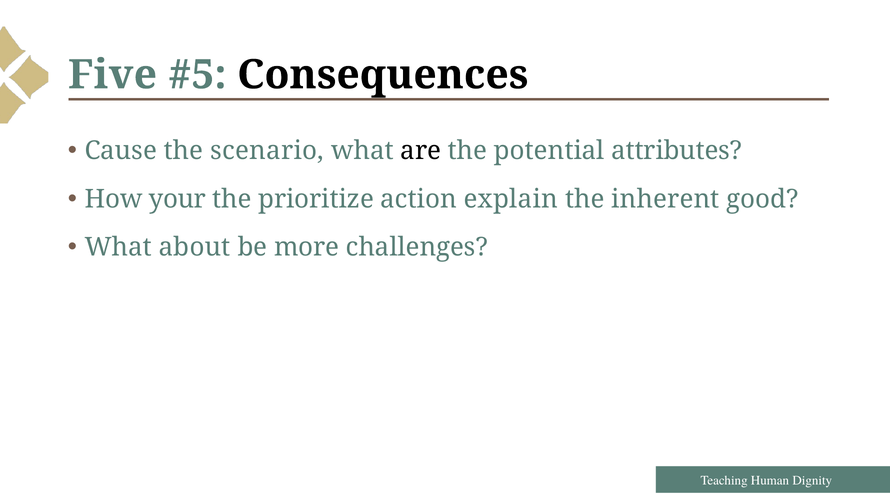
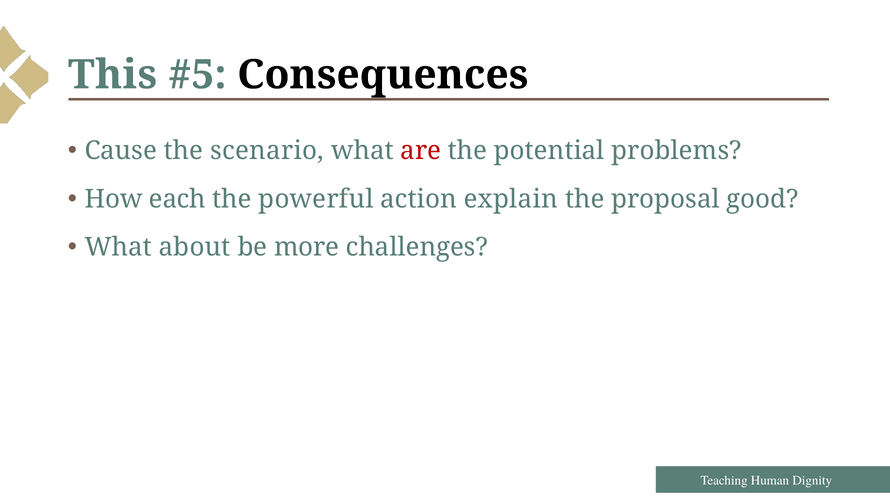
Five: Five -> This
are colour: black -> red
attributes: attributes -> problems
your: your -> each
prioritize: prioritize -> powerful
inherent: inherent -> proposal
